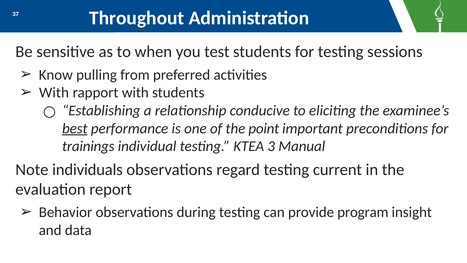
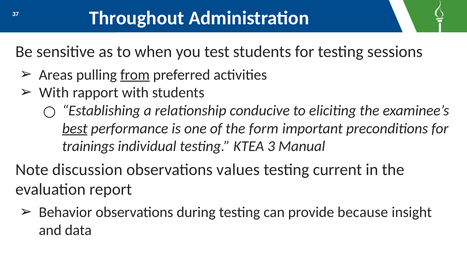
Know: Know -> Areas
from underline: none -> present
point: point -> form
individuals: individuals -> discussion
regard: regard -> values
program: program -> because
